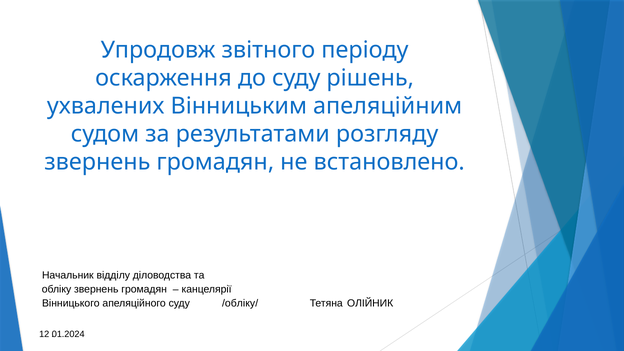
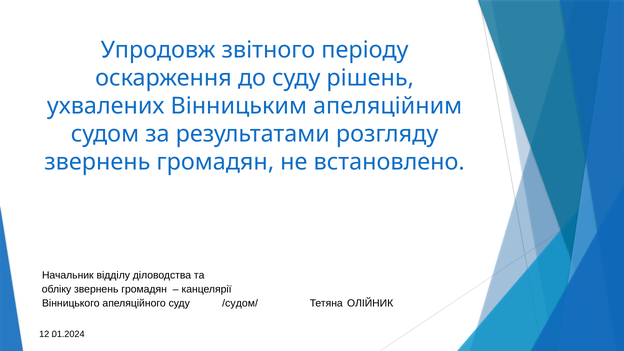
/обліку/: /обліку/ -> /судом/
